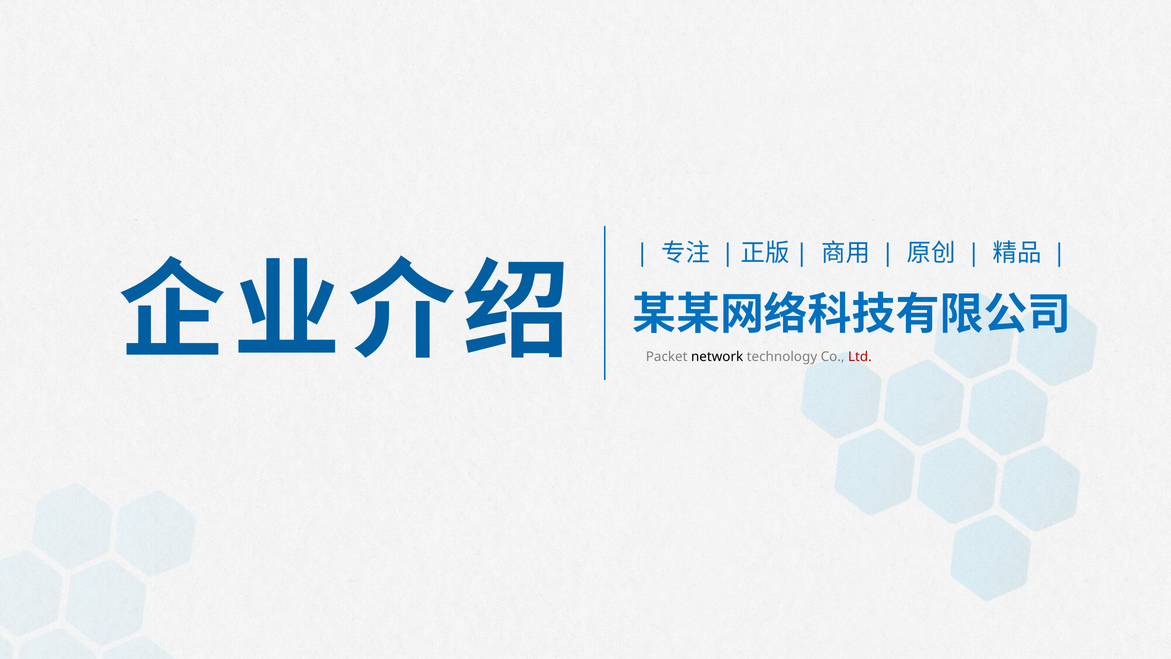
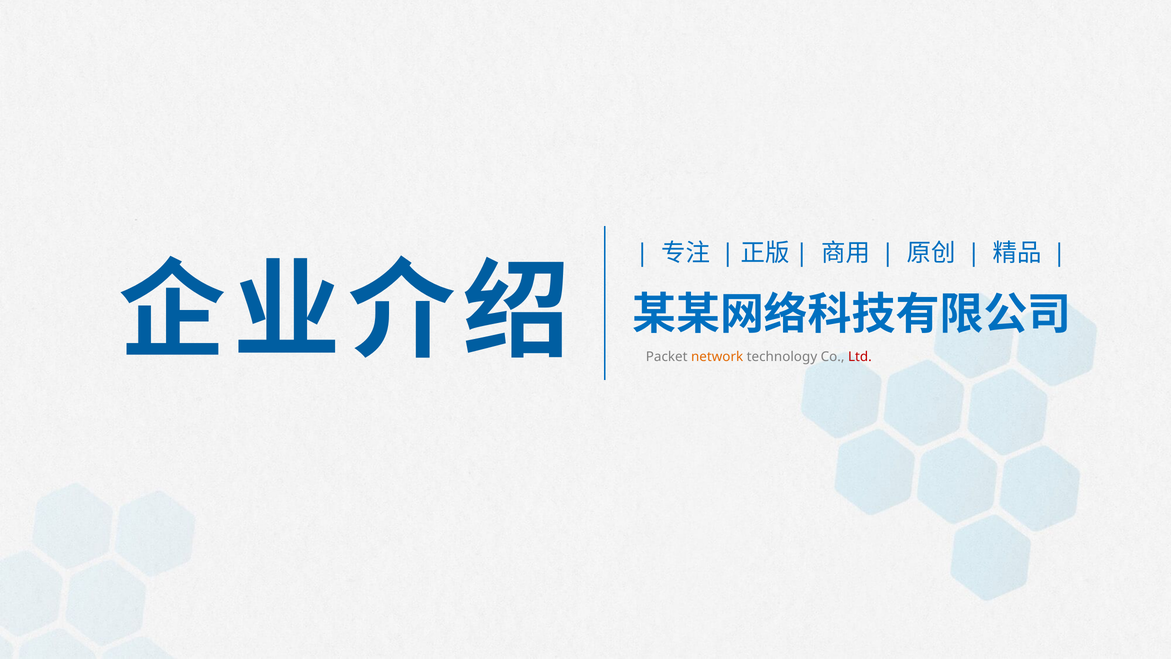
network colour: black -> orange
